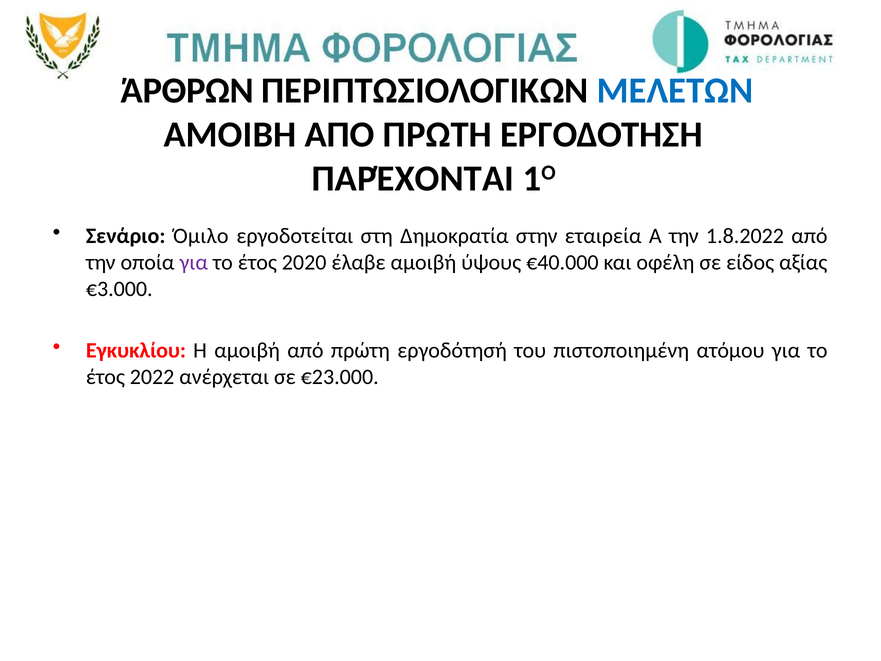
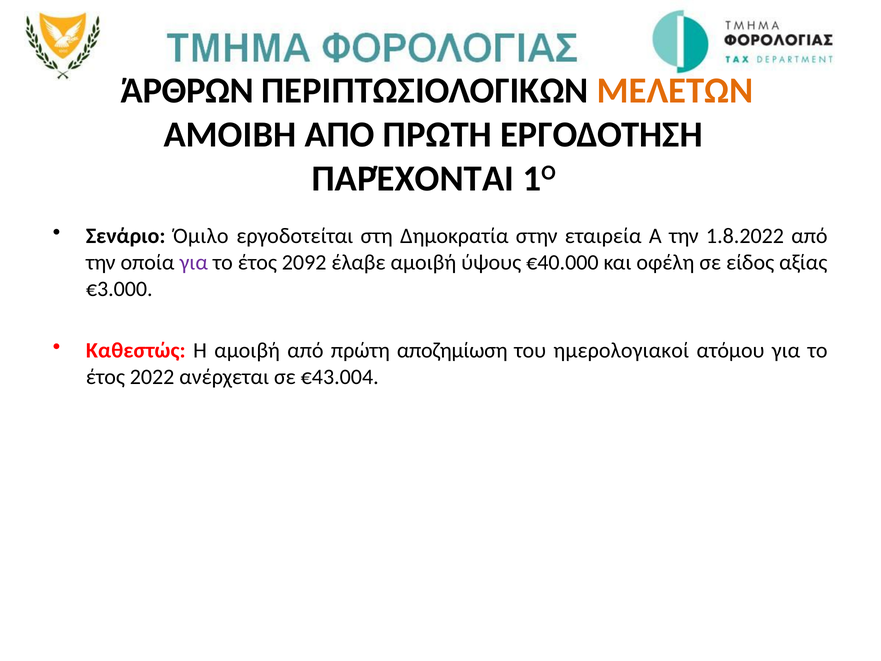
ΜΕΛΕΤΩΝ colour: blue -> orange
2020: 2020 -> 2092
Εγκυκλίου: Εγκυκλίου -> Καθεστώς
εργοδότησή: εργοδότησή -> αποζημίωση
πιστοποιημένη: πιστοποιημένη -> ημερολογιακοί
€23.000: €23.000 -> €43.004
